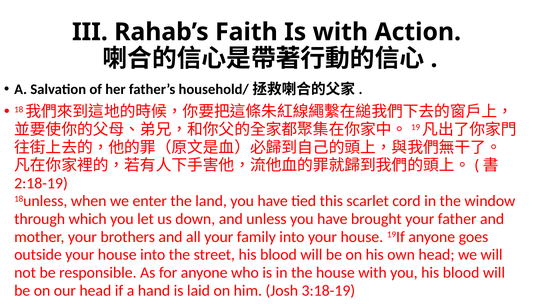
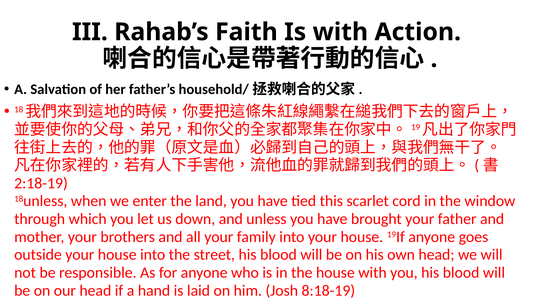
3:18-19: 3:18-19 -> 8:18-19
